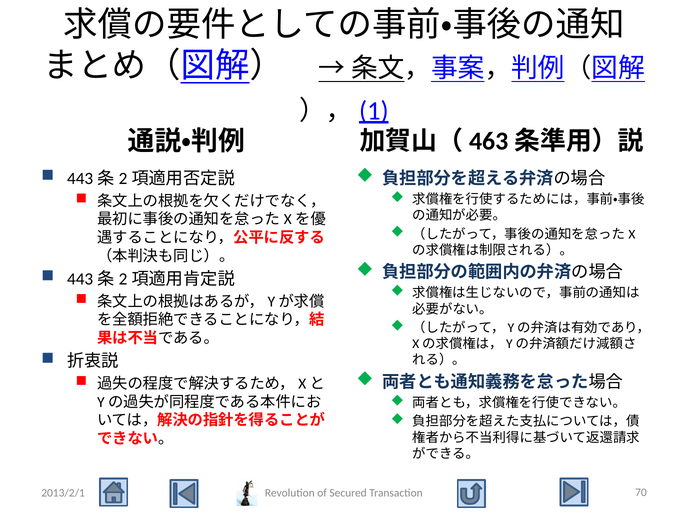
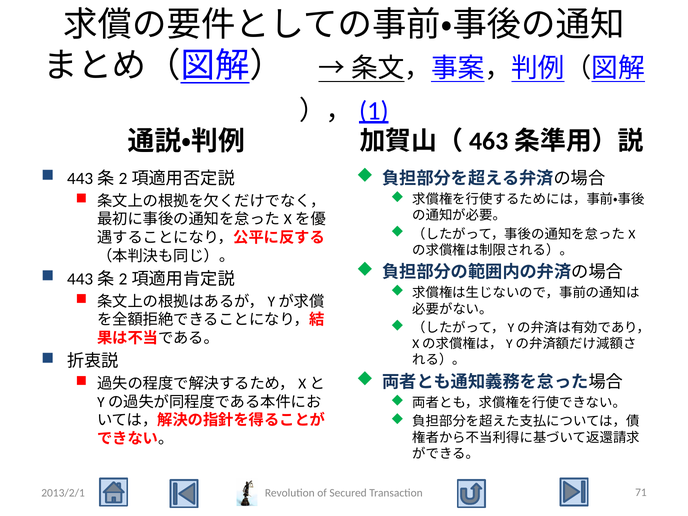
70: 70 -> 71
